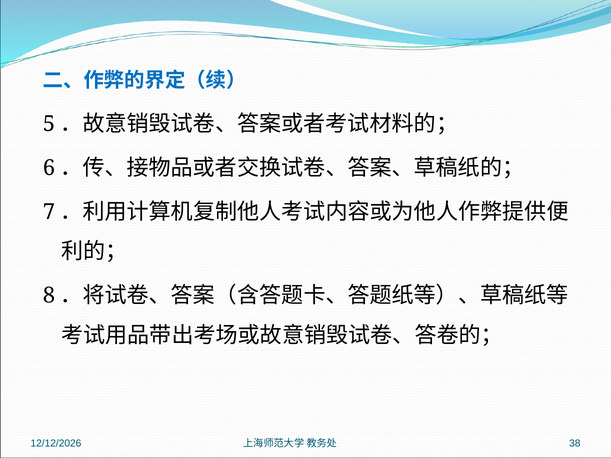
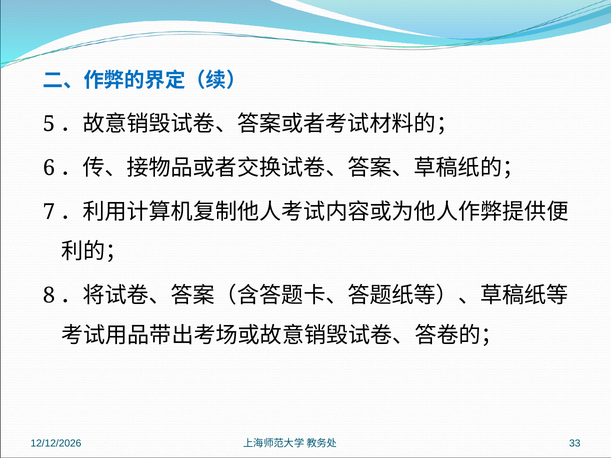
38: 38 -> 33
